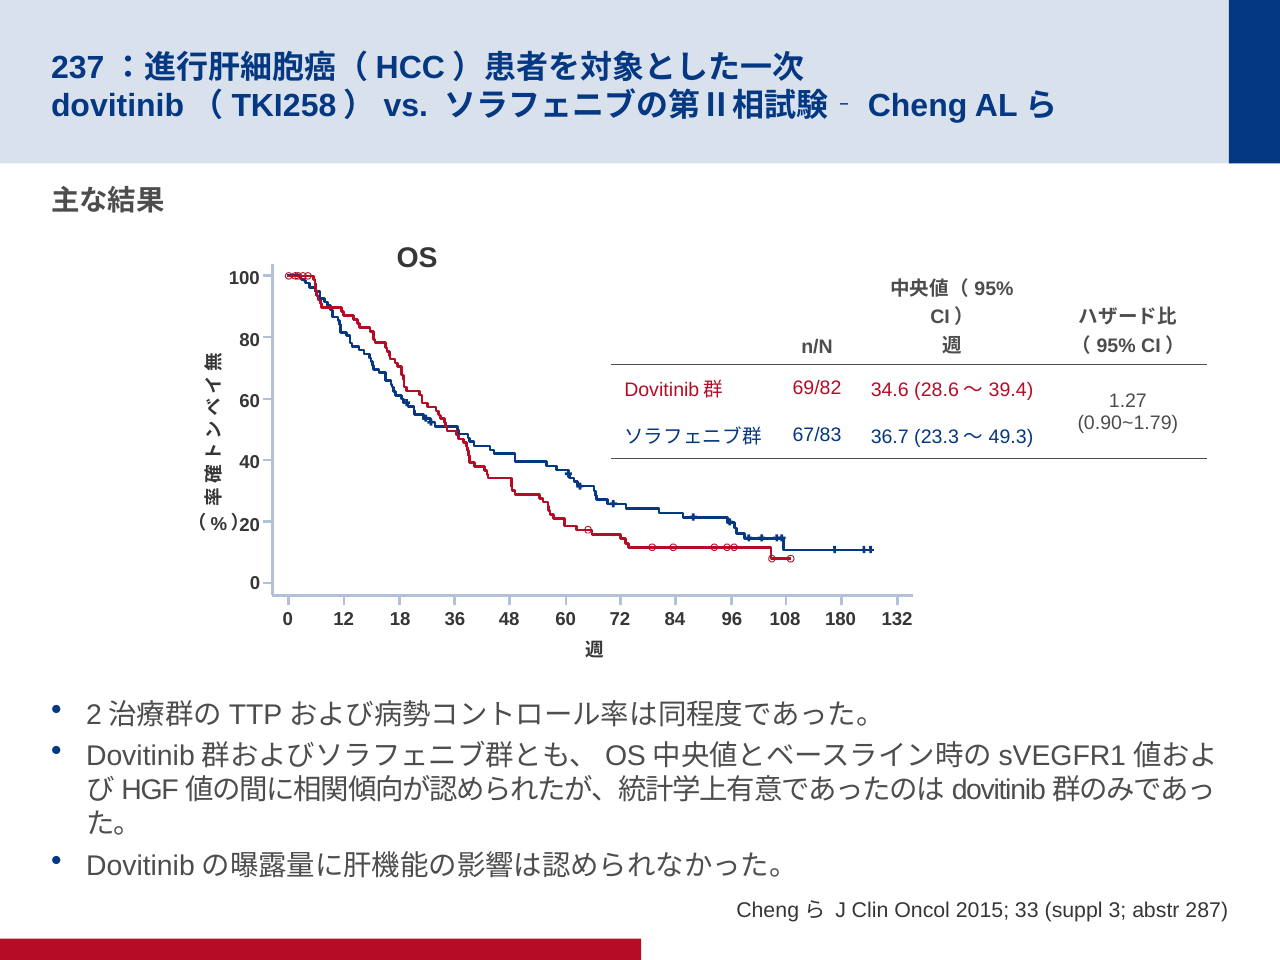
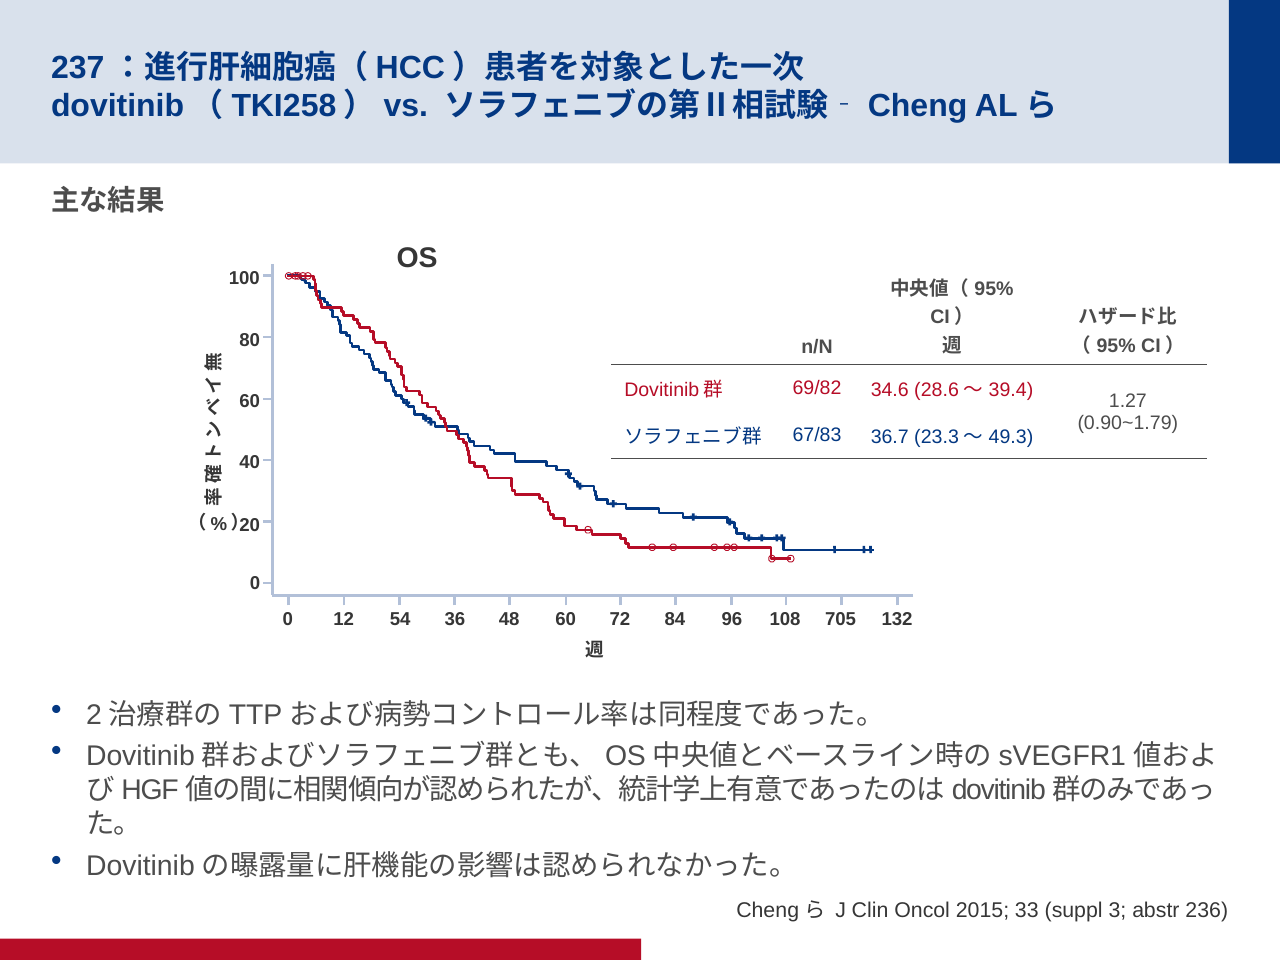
18: 18 -> 54
180: 180 -> 705
287: 287 -> 236
